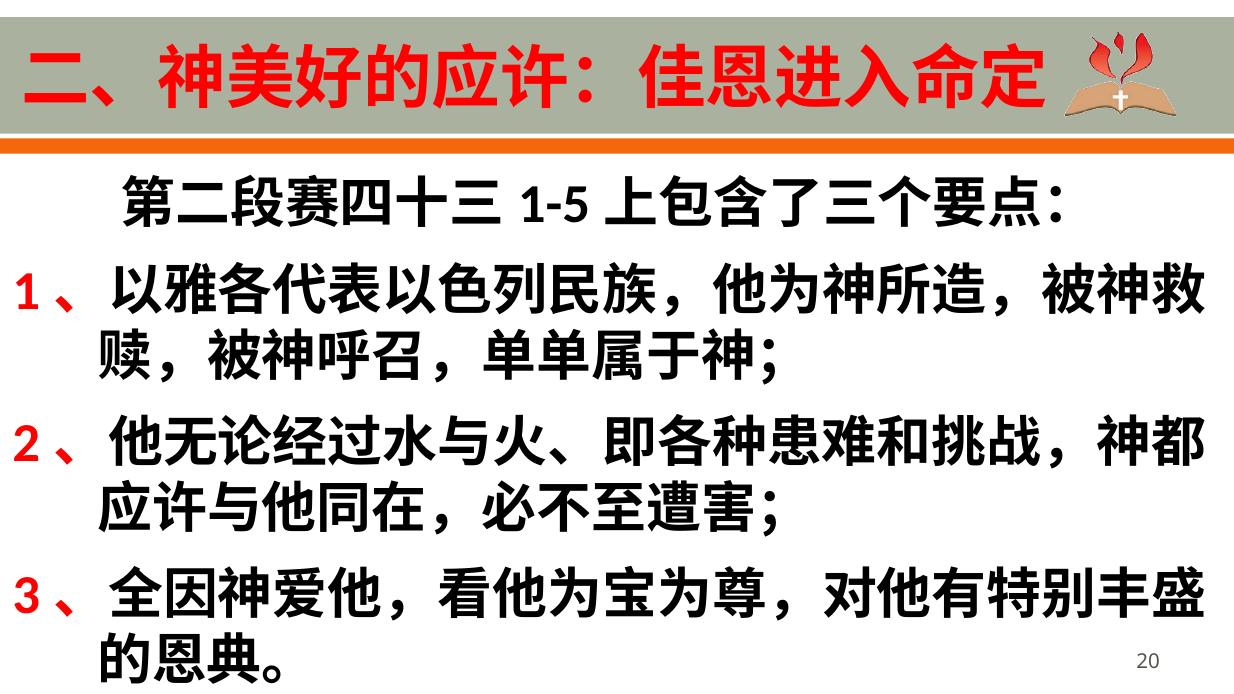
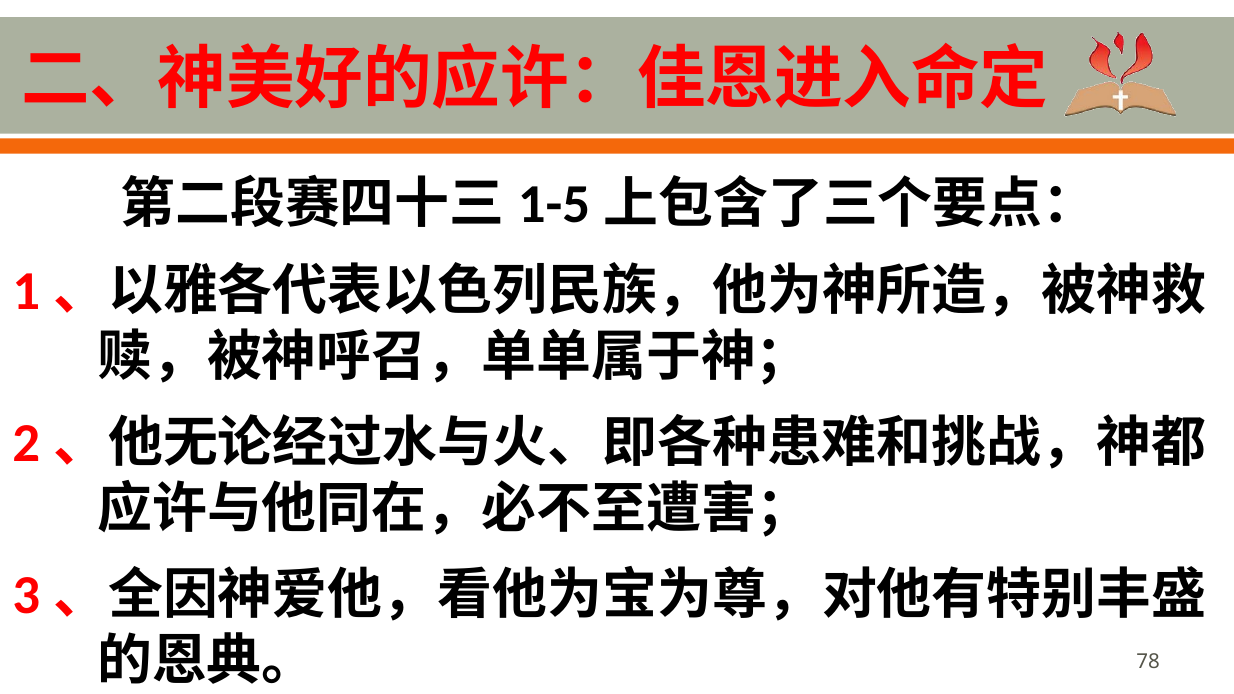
20: 20 -> 78
